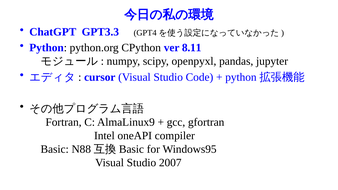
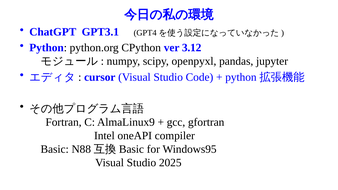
GPT3.3: GPT3.3 -> GPT3.1
8.11: 8.11 -> 3.12
2007: 2007 -> 2025
